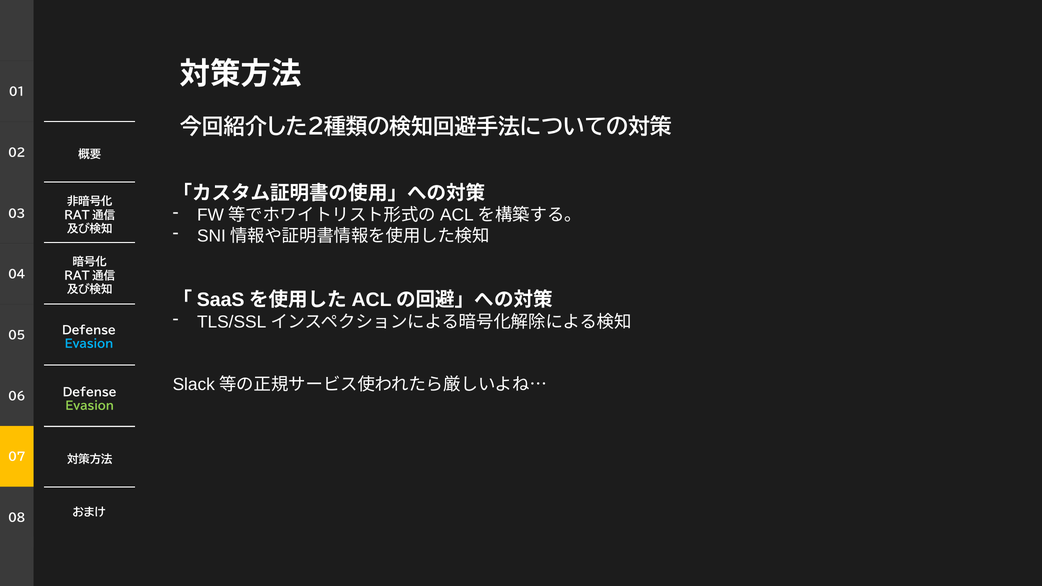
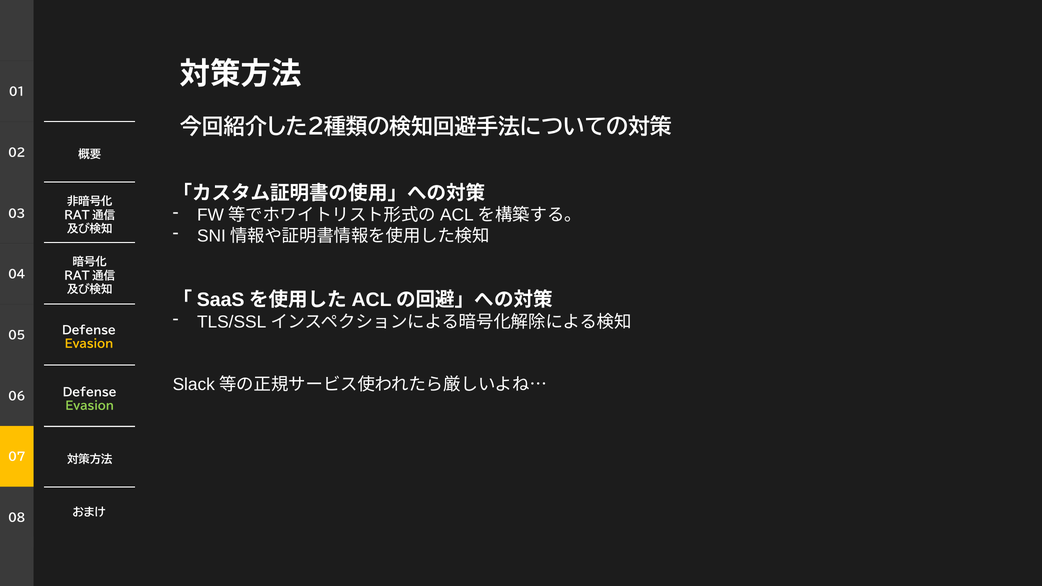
Evasion at (89, 344) colour: light blue -> yellow
